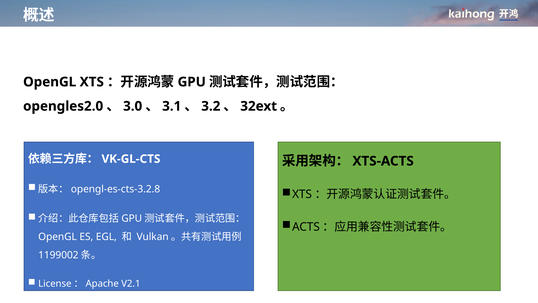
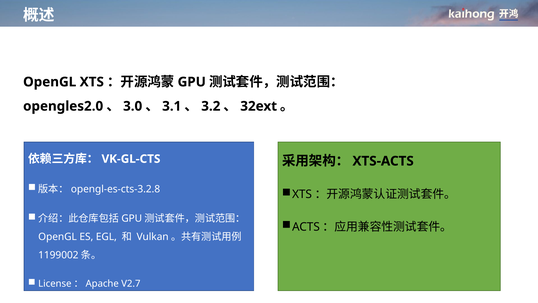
V2.1: V2.1 -> V2.7
